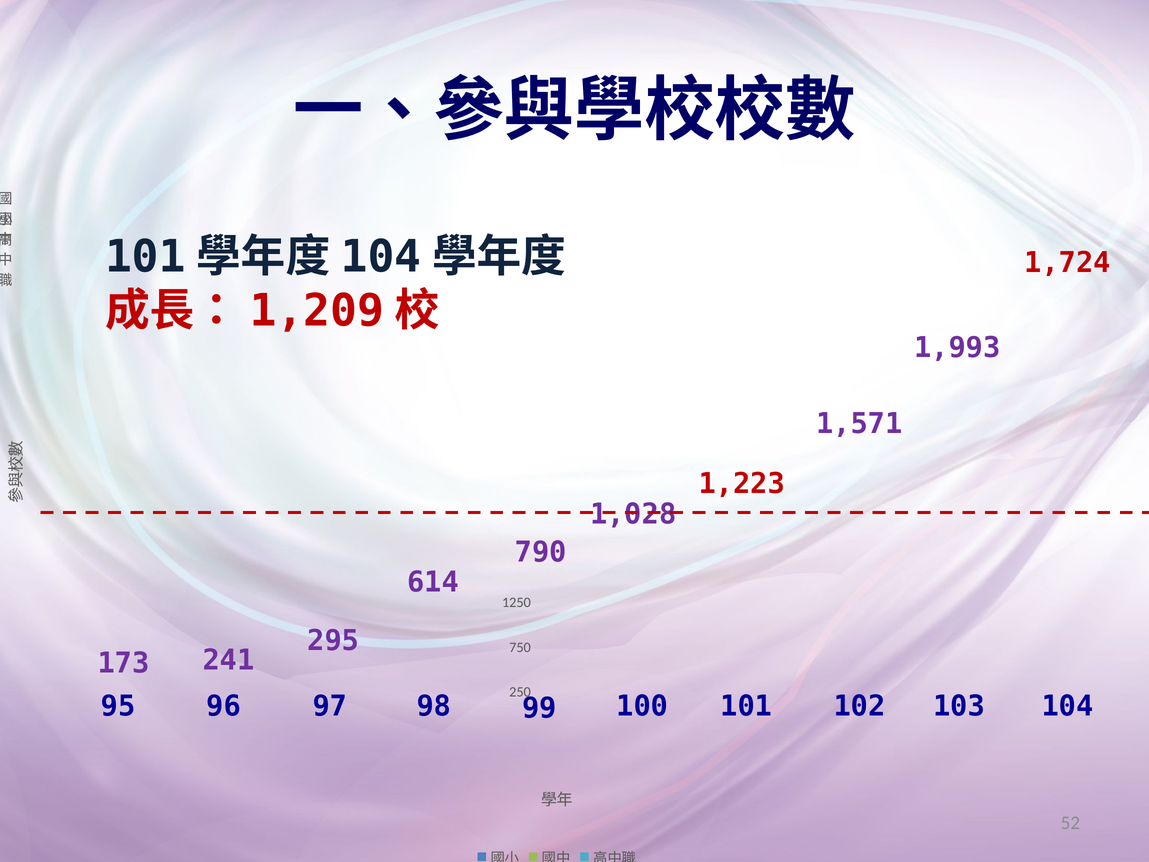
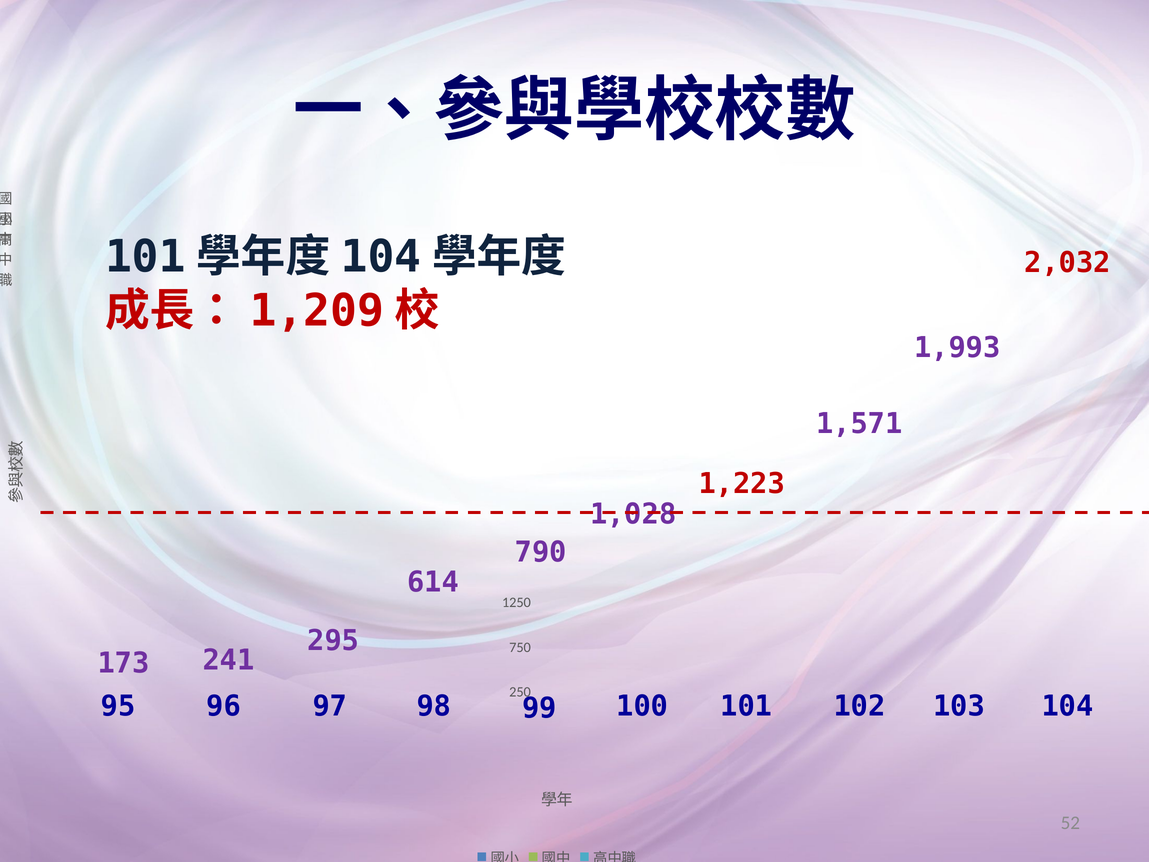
1,724: 1,724 -> 2,032
